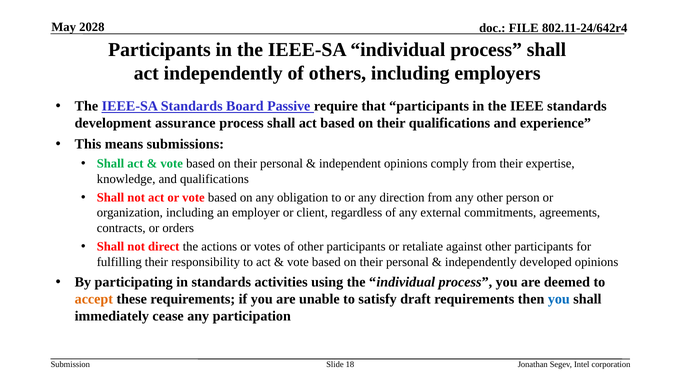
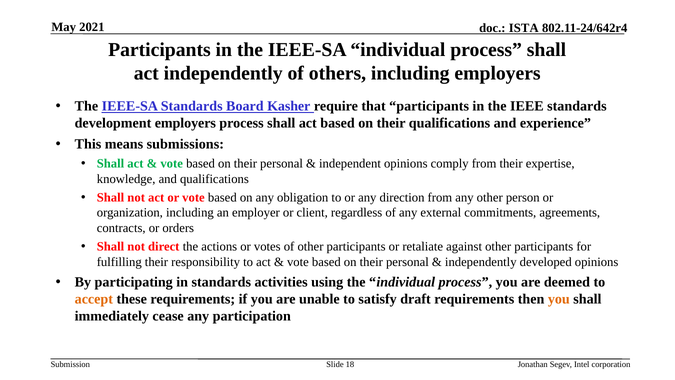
2028: 2028 -> 2021
FILE: FILE -> ISTA
Passive: Passive -> Kasher
development assurance: assurance -> employers
you at (559, 299) colour: blue -> orange
